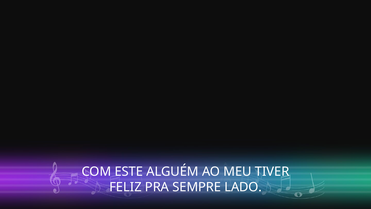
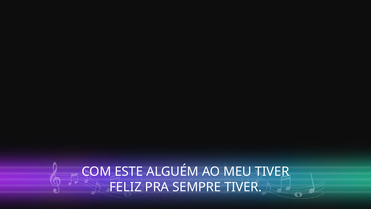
SEMPRE LADO: LADO -> TIVER
